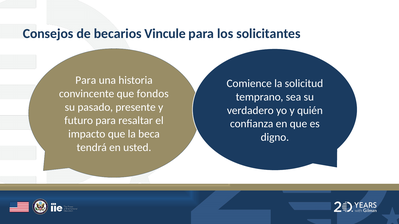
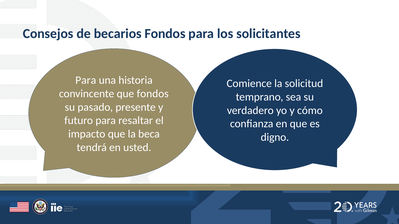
becarios Vincule: Vincule -> Fondos
quién: quién -> cómo
